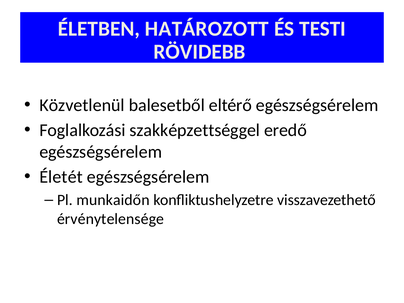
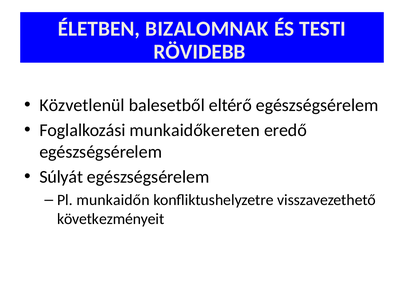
HATÁROZOTT: HATÁROZOTT -> BIZALOMNAK
szakképzettséggel: szakképzettséggel -> munkaidőkereten
Életét: Életét -> Súlyát
érvénytelensége: érvénytelensége -> következményeit
